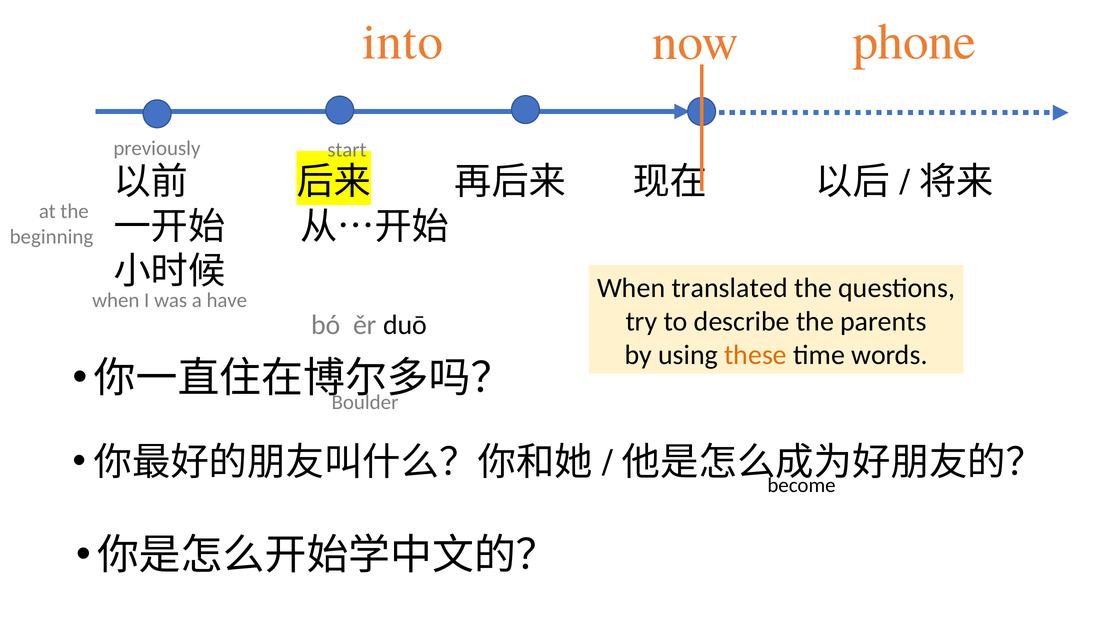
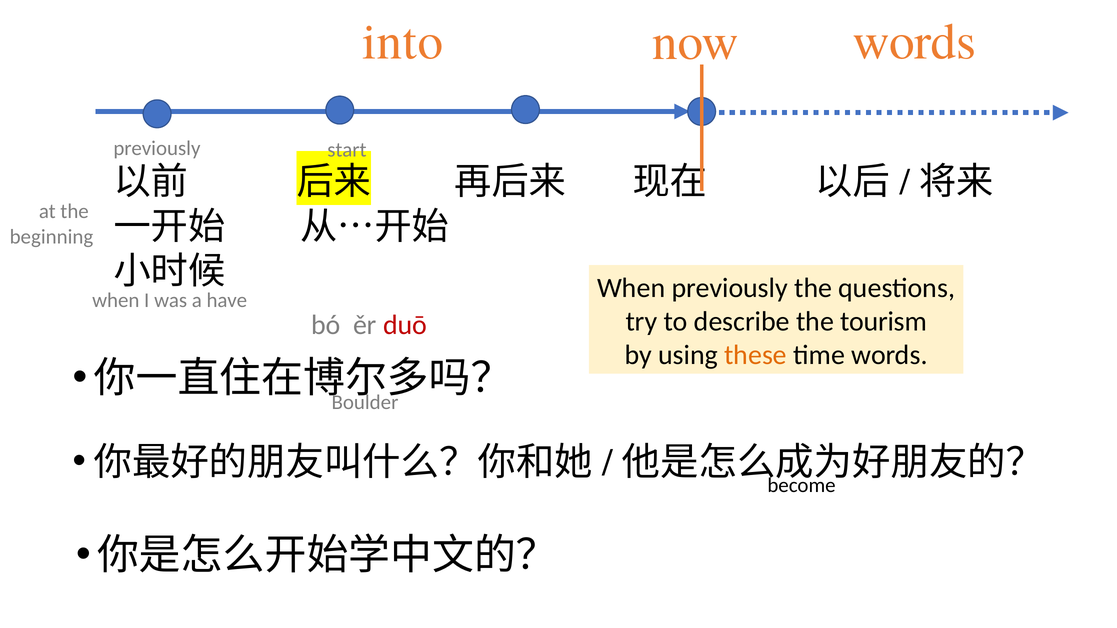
phone at (914, 42): phone -> words
When translated: translated -> previously
parents: parents -> tourism
duō colour: black -> red
